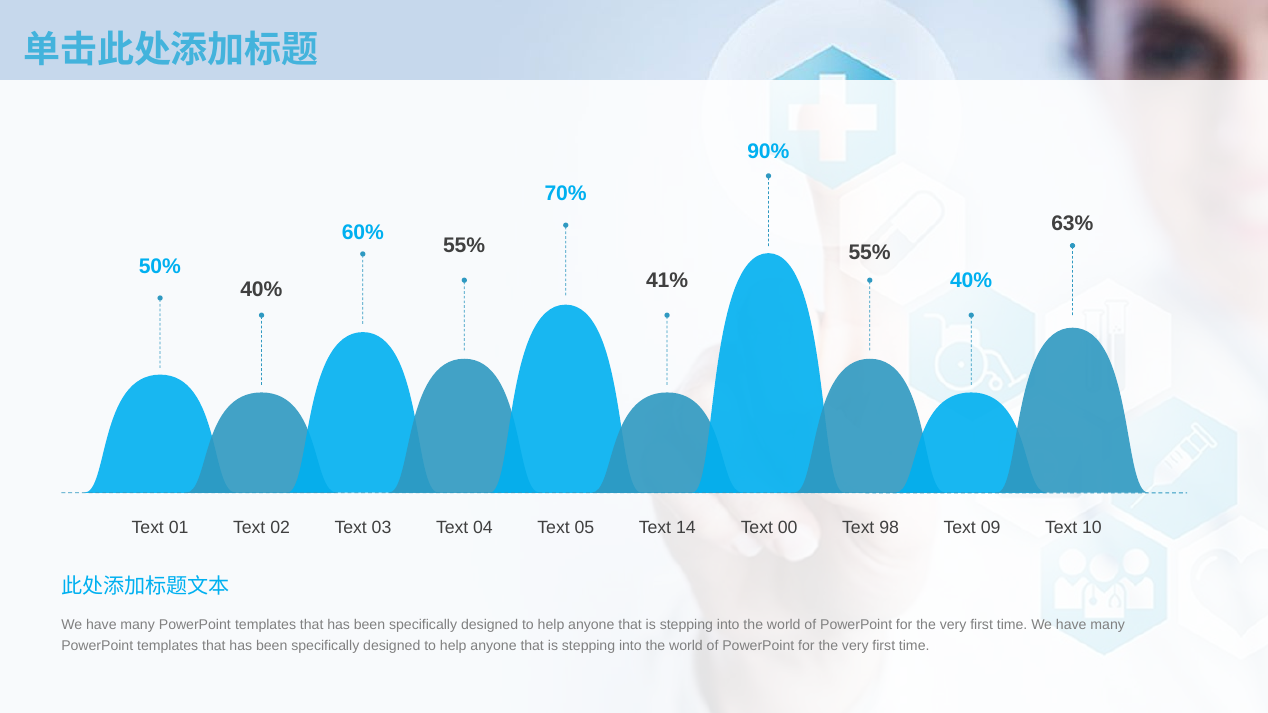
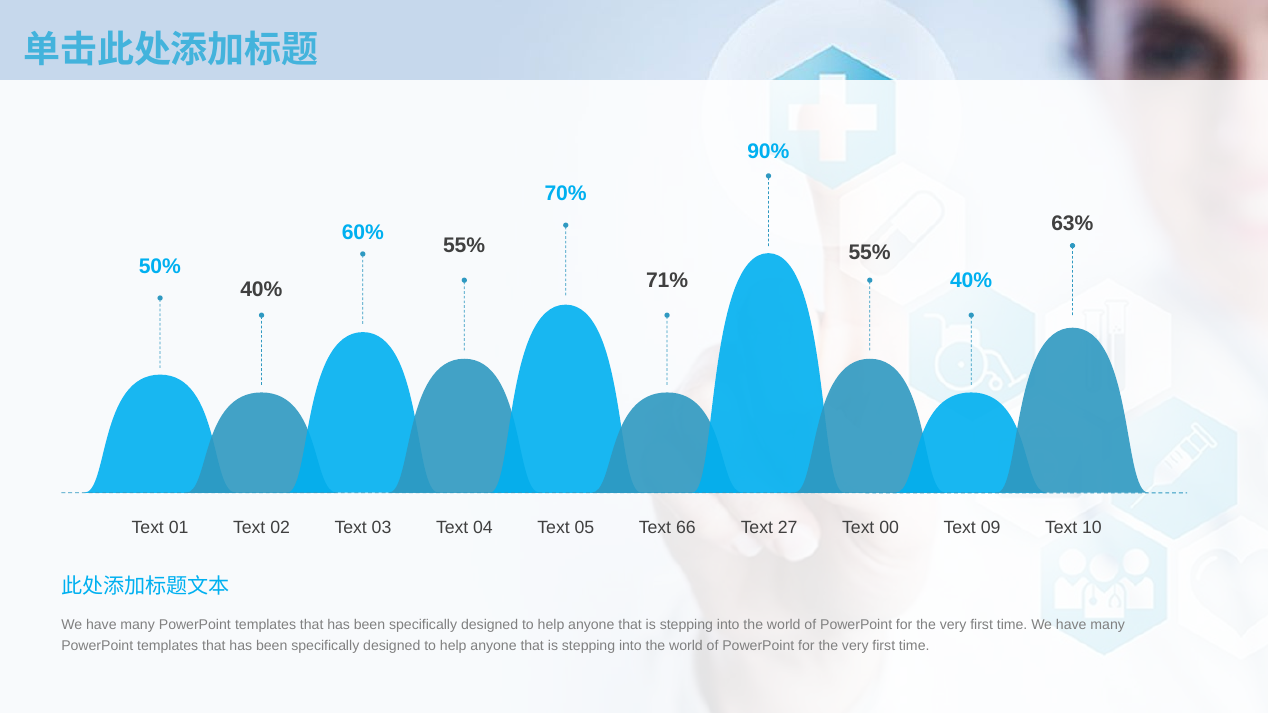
41%: 41% -> 71%
14: 14 -> 66
00: 00 -> 27
98: 98 -> 00
